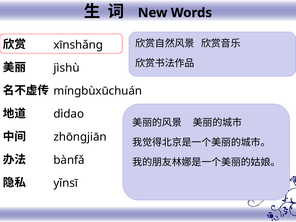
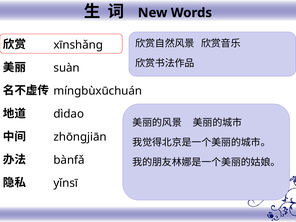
jìshù: jìshù -> suàn
